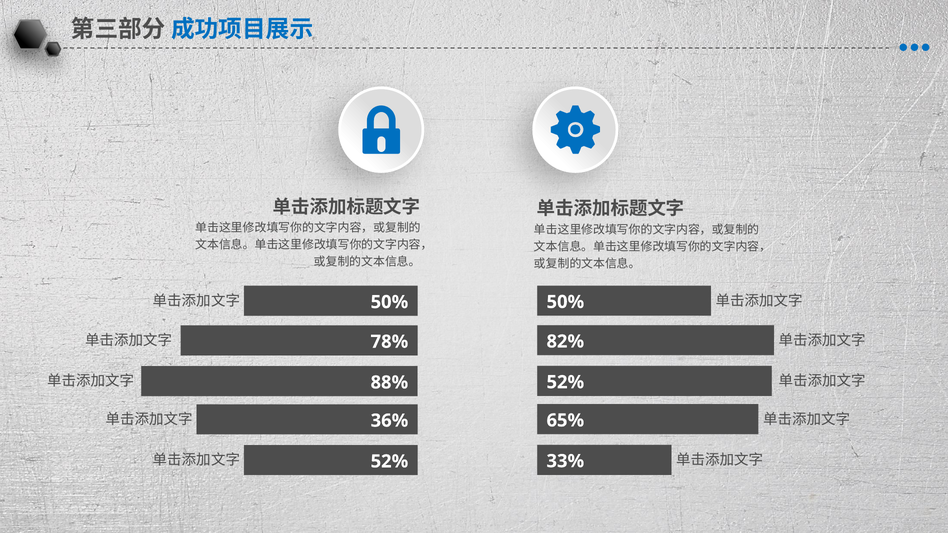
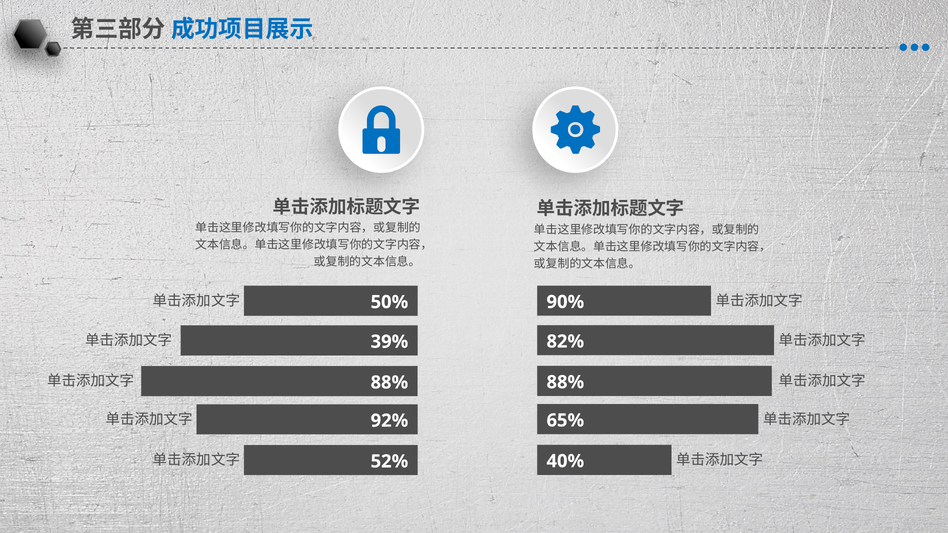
50% at (565, 302): 50% -> 90%
78%: 78% -> 39%
52% at (565, 382): 52% -> 88%
36%: 36% -> 92%
33%: 33% -> 40%
